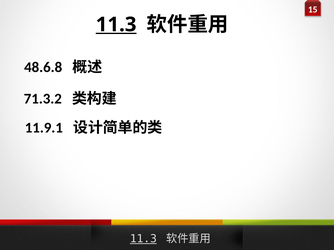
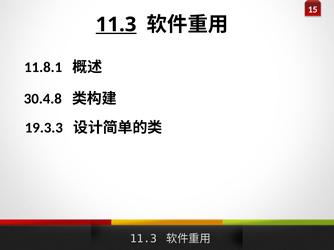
48.6.8: 48.6.8 -> 11.8.1
71.3.2: 71.3.2 -> 30.4.8
11.9.1: 11.9.1 -> 19.3.3
11.3 at (143, 239) underline: present -> none
